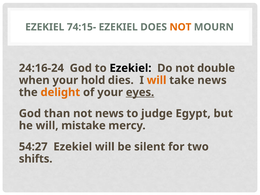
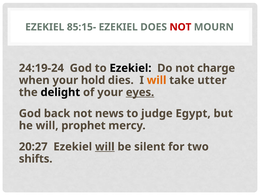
74:15-: 74:15- -> 85:15-
NOT at (180, 27) colour: orange -> red
24:16-24: 24:16-24 -> 24:19-24
double: double -> charge
take news: news -> utter
delight colour: orange -> black
than: than -> back
mistake: mistake -> prophet
54:27: 54:27 -> 20:27
will at (105, 147) underline: none -> present
